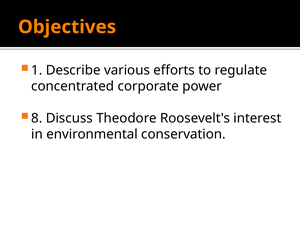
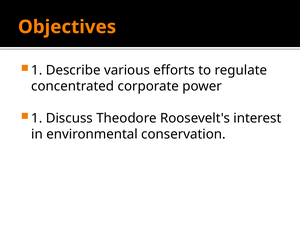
8 at (37, 118): 8 -> 1
